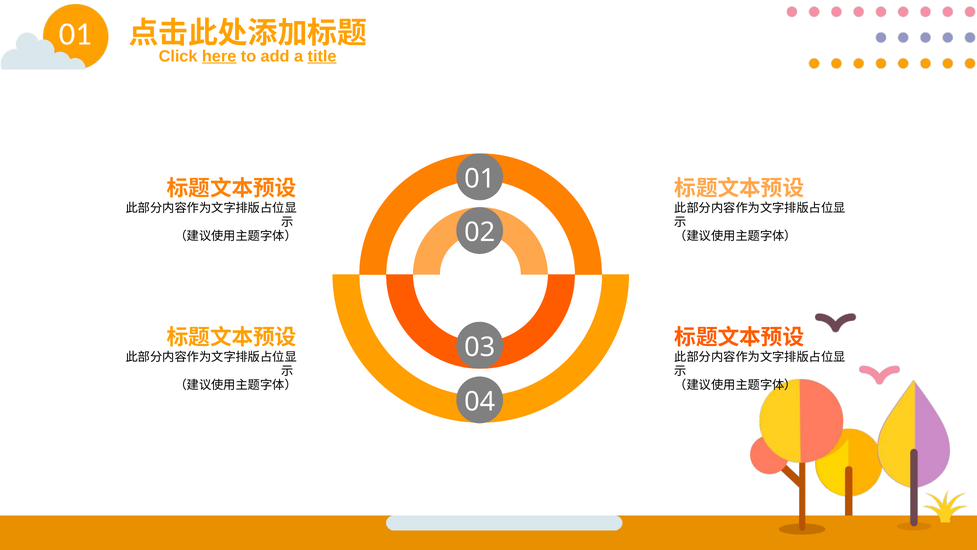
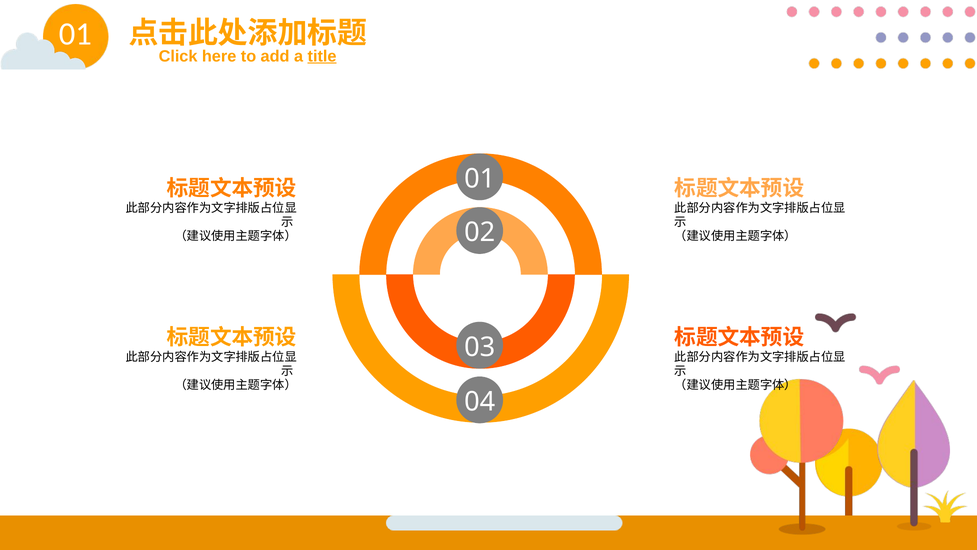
here underline: present -> none
